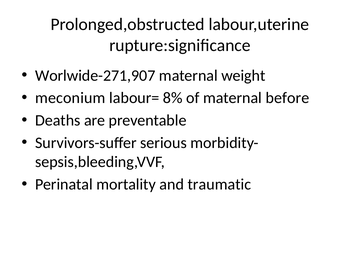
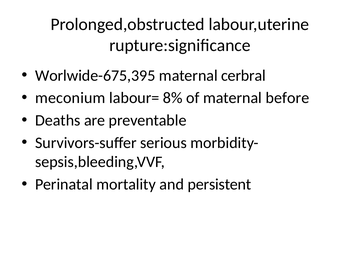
Worlwide-271,907: Worlwide-271,907 -> Worlwide-675,395
weight: weight -> cerbral
traumatic: traumatic -> persistent
